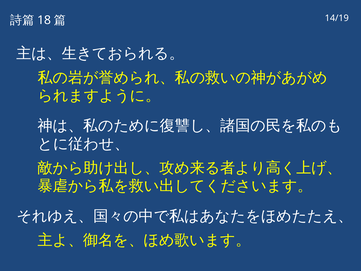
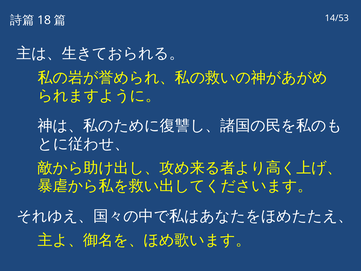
14/19: 14/19 -> 14/53
